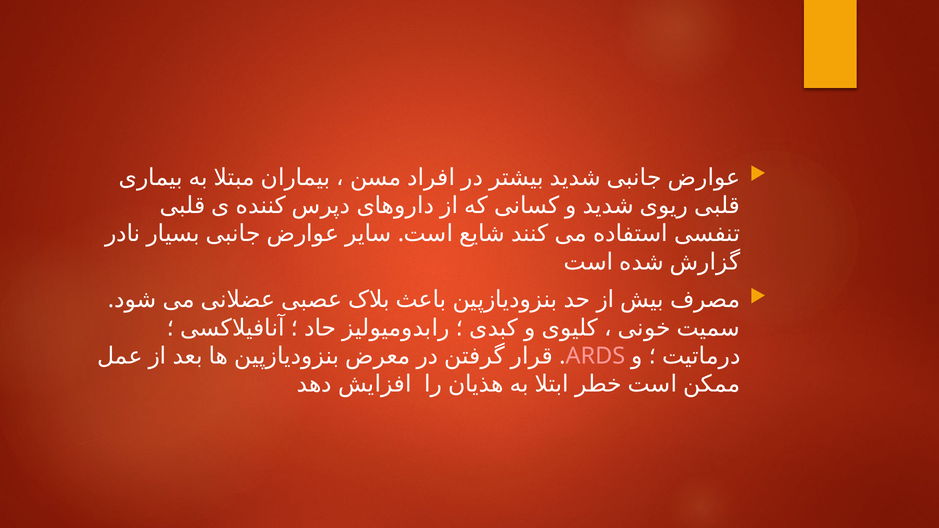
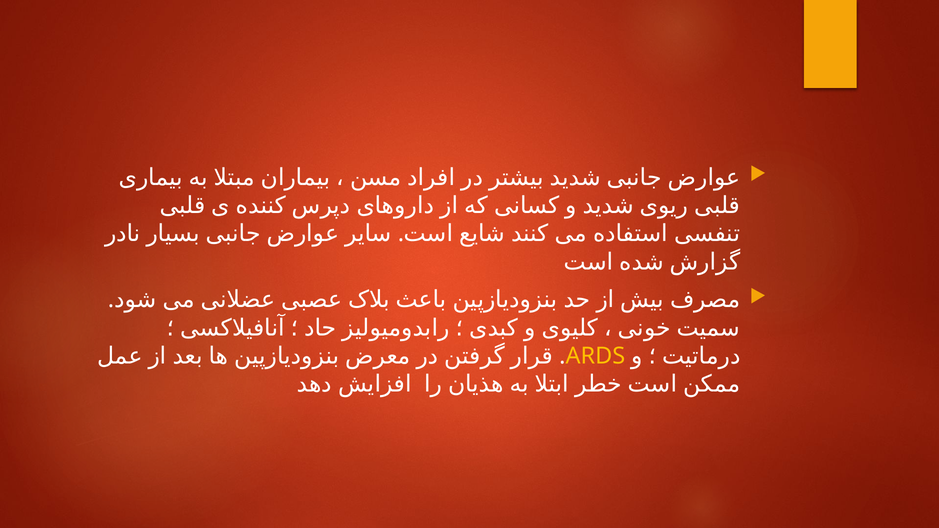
ARDS colour: pink -> yellow
